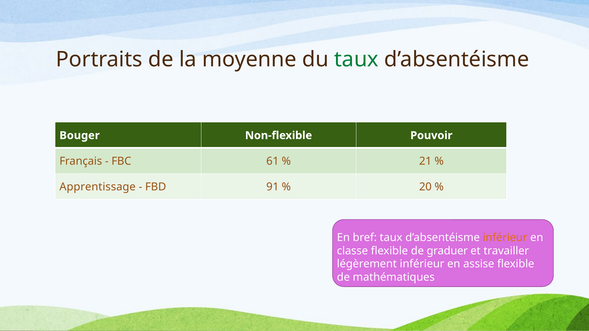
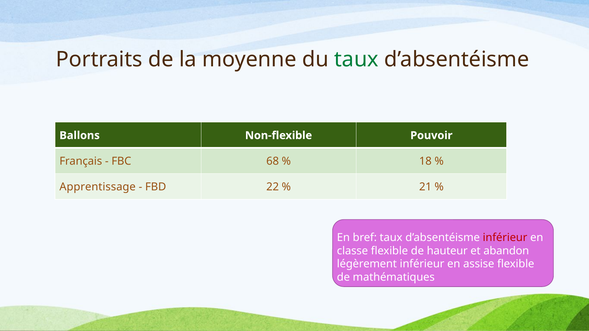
Bouger: Bouger -> Ballons
61: 61 -> 68
21: 21 -> 18
91: 91 -> 22
20: 20 -> 21
inférieur at (505, 238) colour: orange -> red
graduer: graduer -> hauteur
travailler: travailler -> abandon
